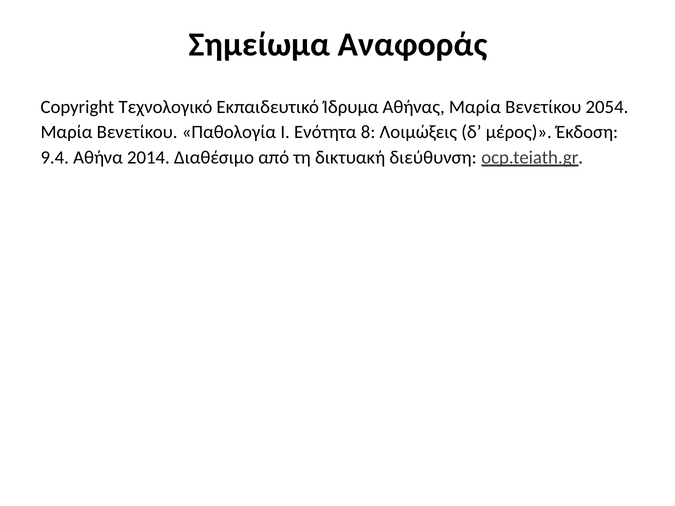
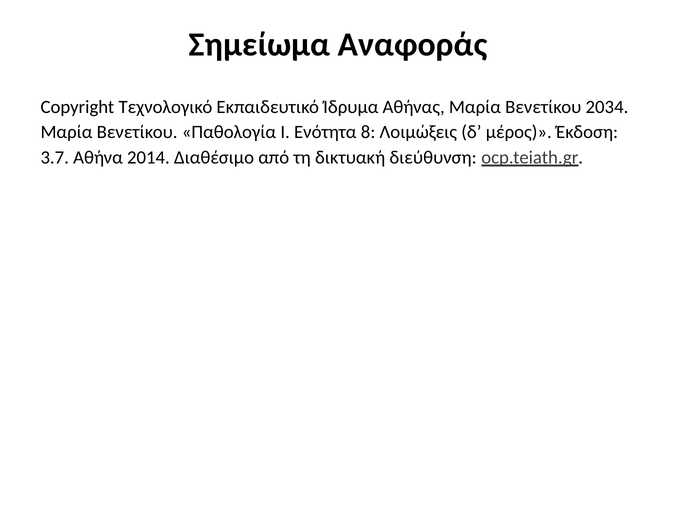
2054: 2054 -> 2034
9.4: 9.4 -> 3.7
